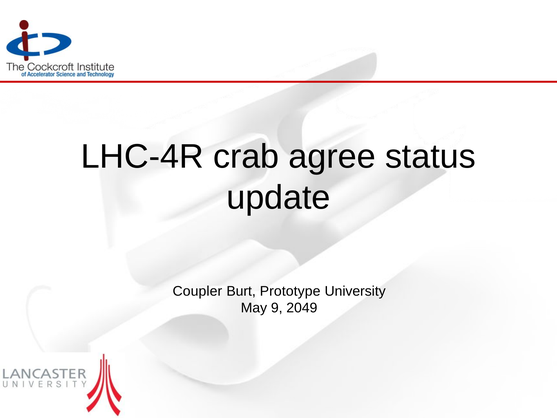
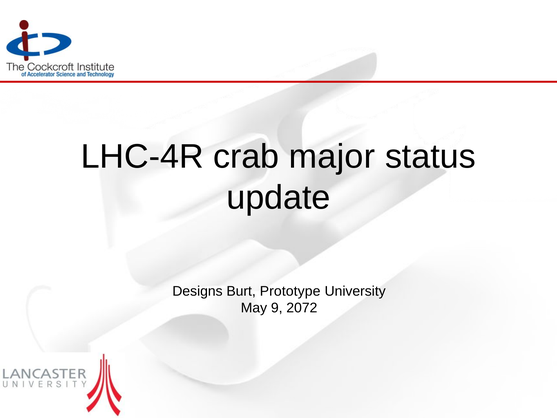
agree: agree -> major
Coupler: Coupler -> Designs
2049: 2049 -> 2072
